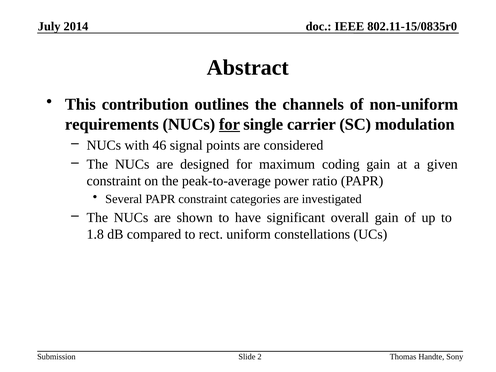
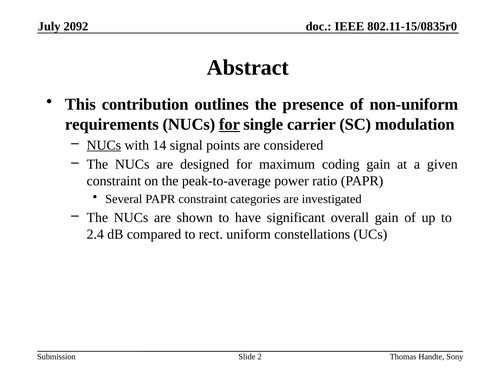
2014: 2014 -> 2092
channels: channels -> presence
NUCs at (104, 145) underline: none -> present
46: 46 -> 14
1.8: 1.8 -> 2.4
